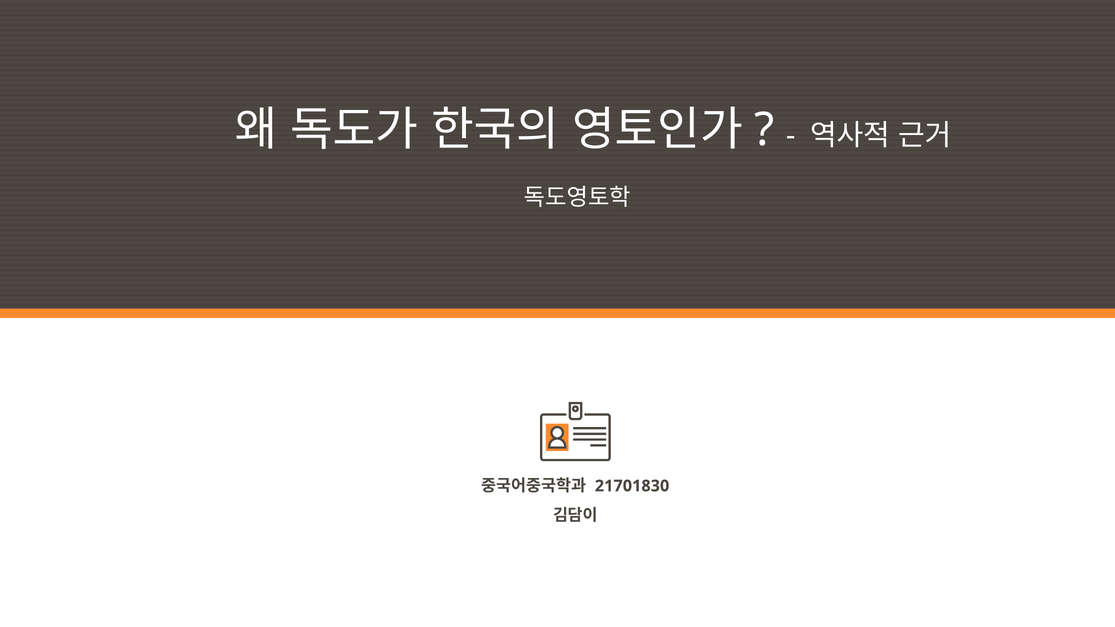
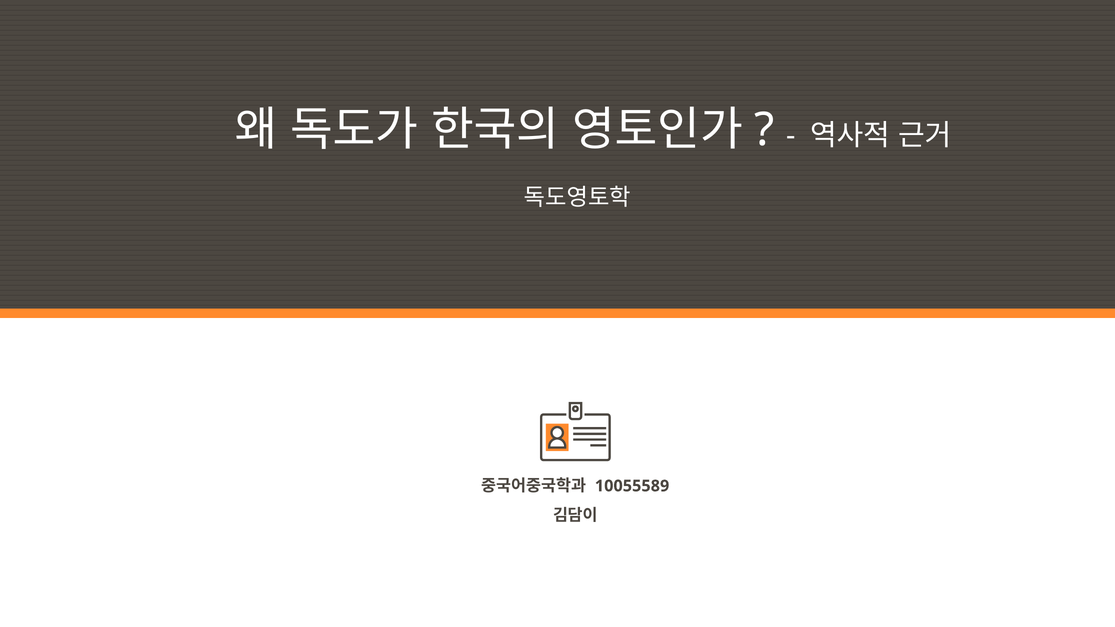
21701830: 21701830 -> 10055589
